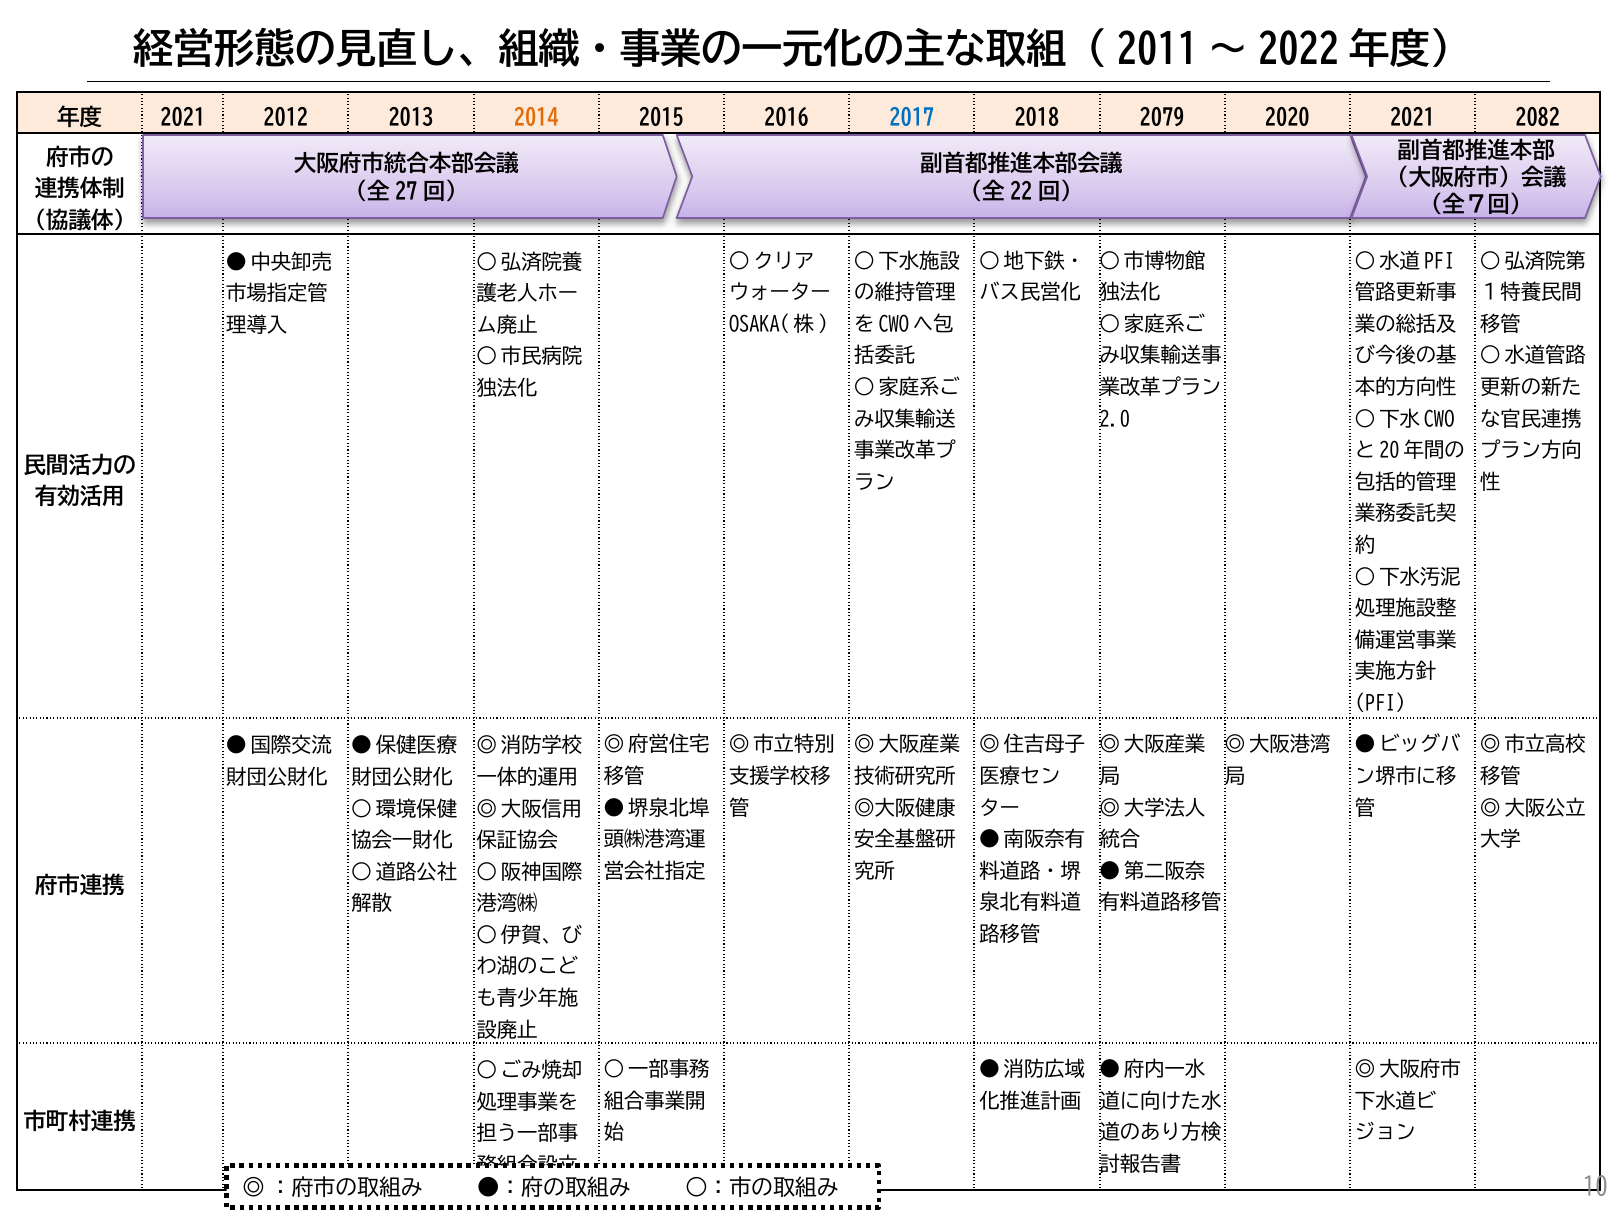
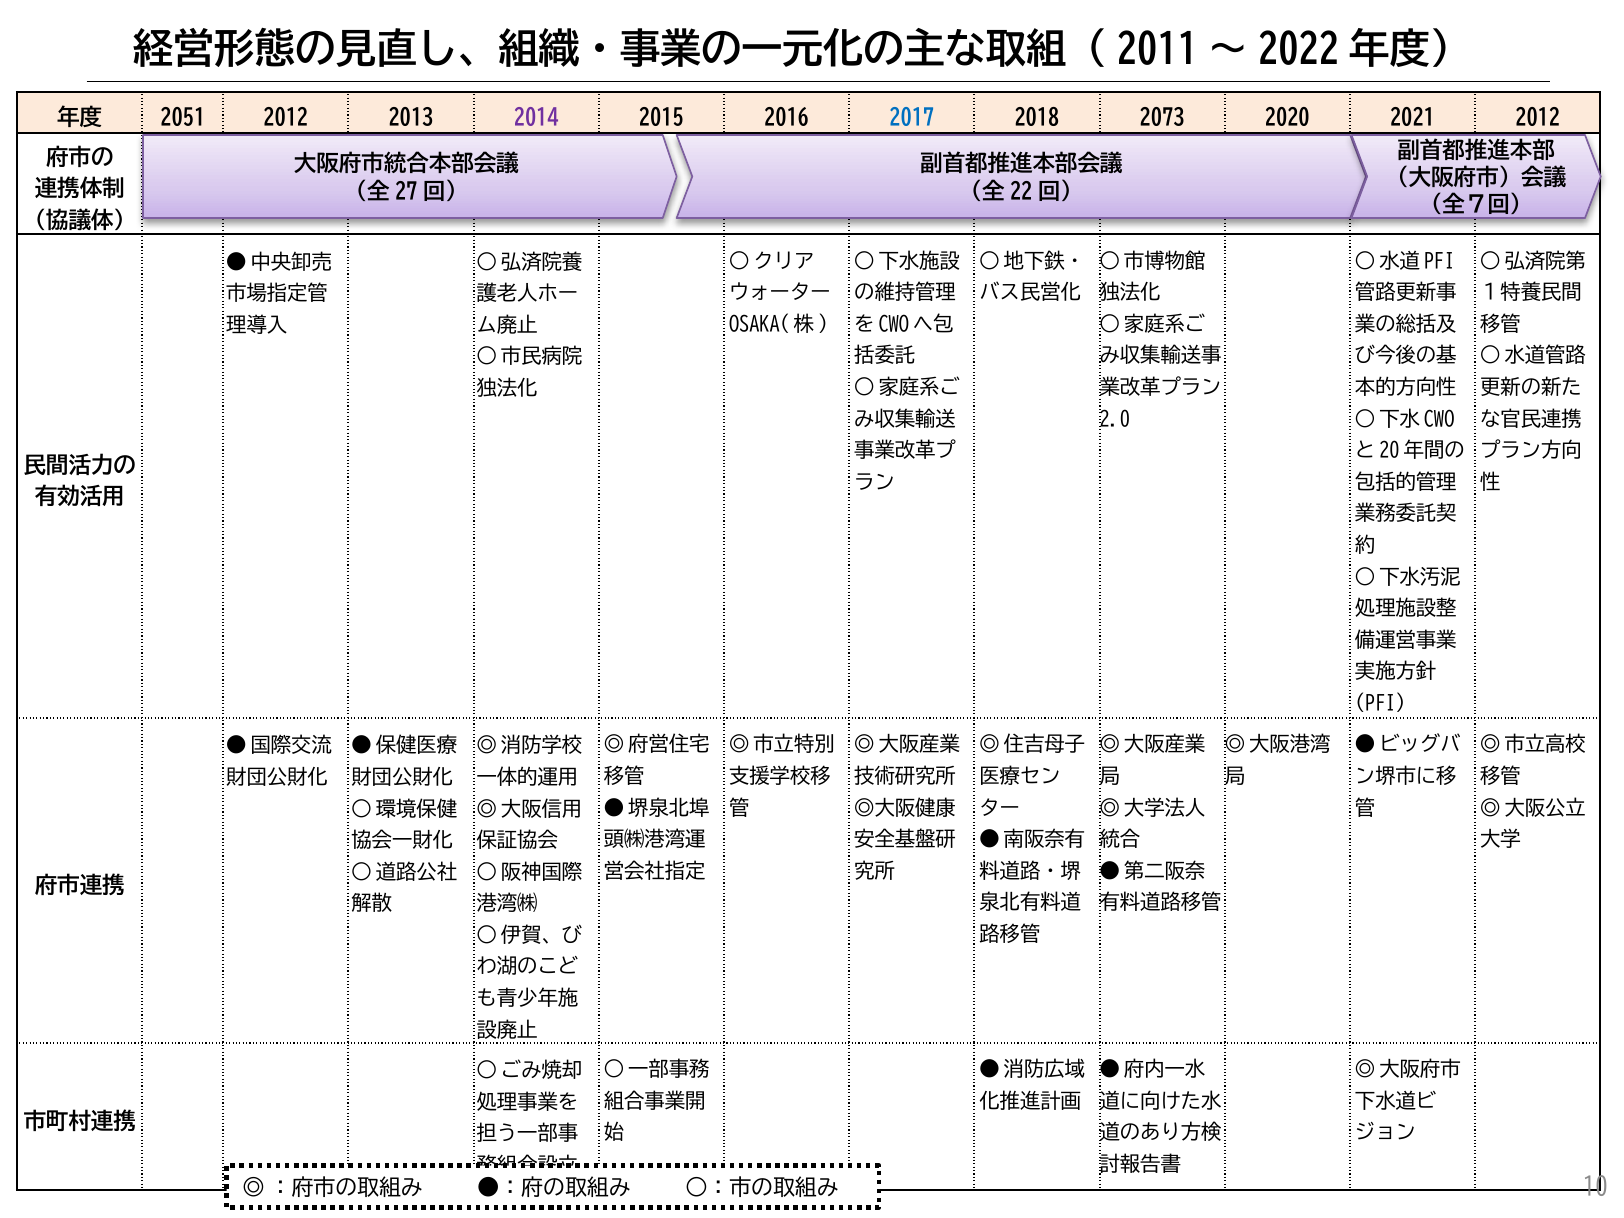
2021 at (183, 118): 2021 -> 2051
2014 colour: orange -> purple
2079: 2079 -> 2073
2021 2082: 2082 -> 2012
